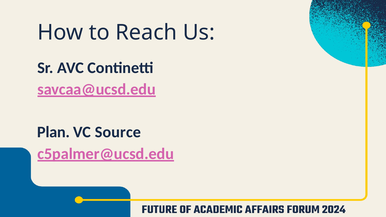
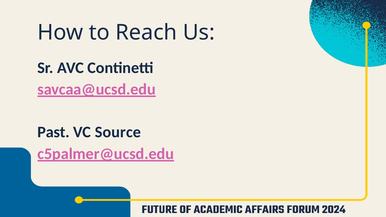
Plan: Plan -> Past
